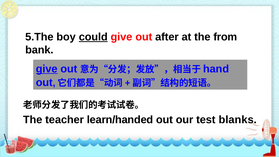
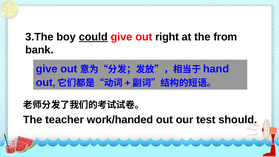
5.The: 5.The -> 3.The
after: after -> right
give at (47, 69) underline: present -> none
learn/handed: learn/handed -> work/handed
blanks: blanks -> should
